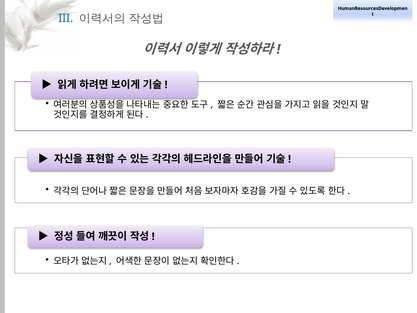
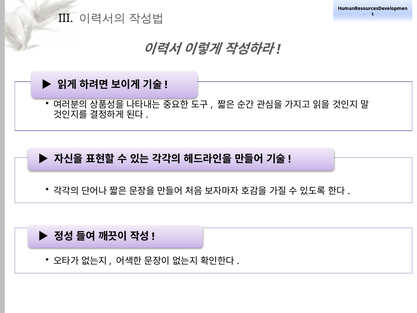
III colour: blue -> black
